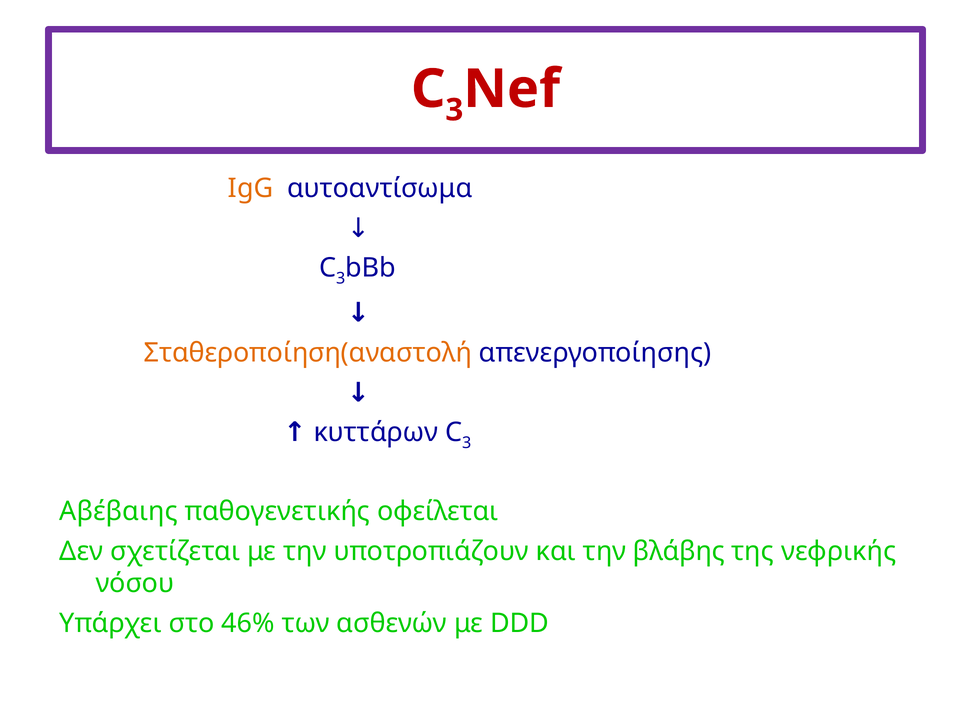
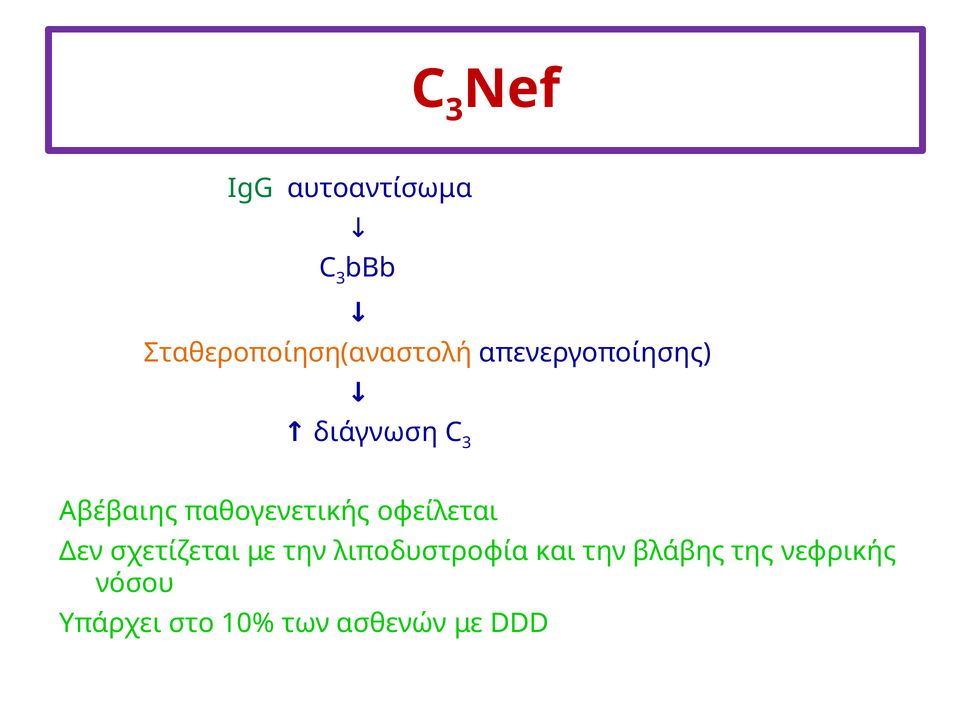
IgG colour: orange -> green
κυττάρων: κυττάρων -> διάγνωση
υποτροπιάζουν: υποτροπιάζουν -> λιποδυστροφία
46%: 46% -> 10%
